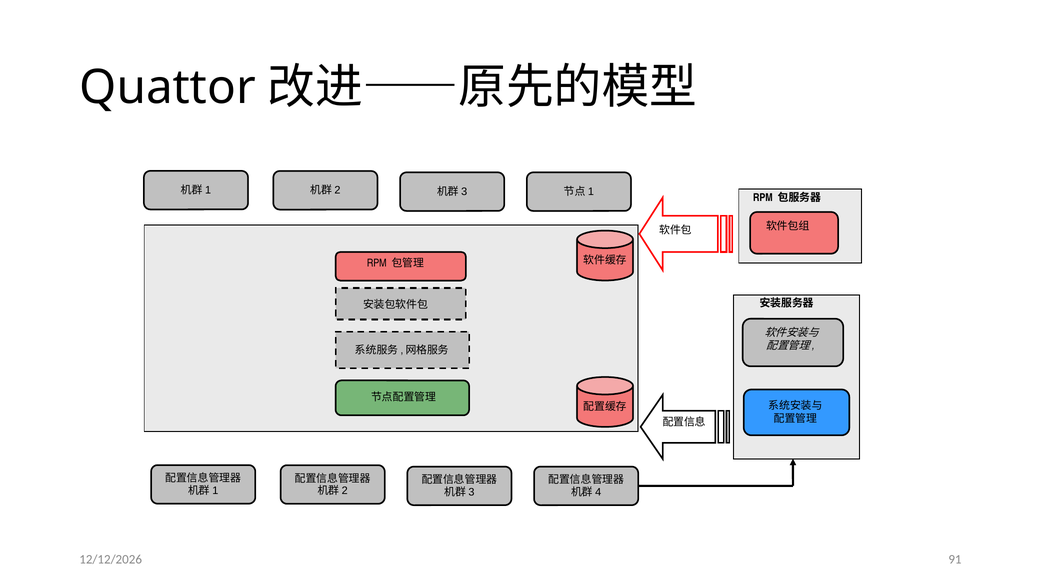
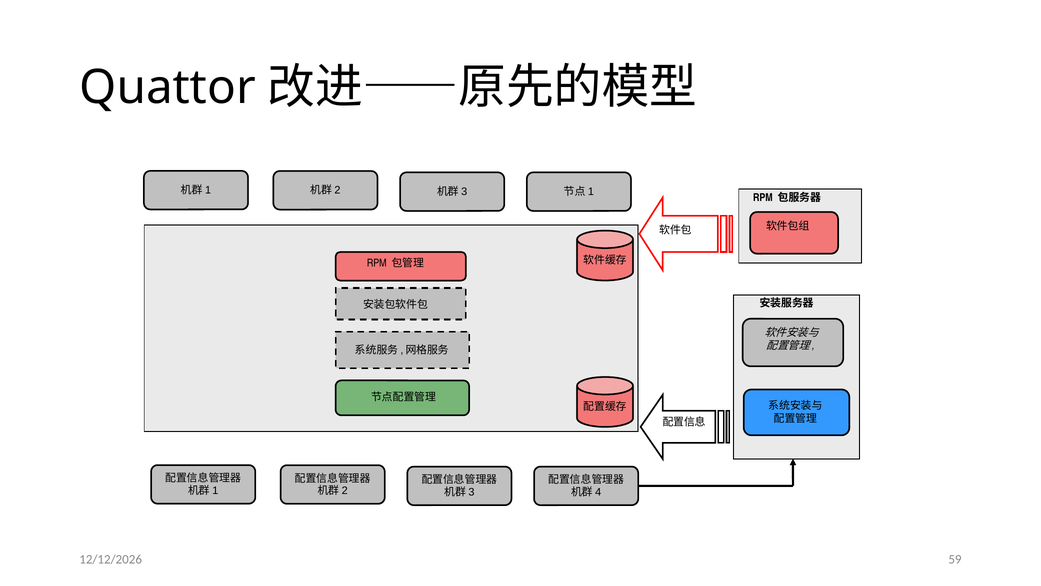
91: 91 -> 59
